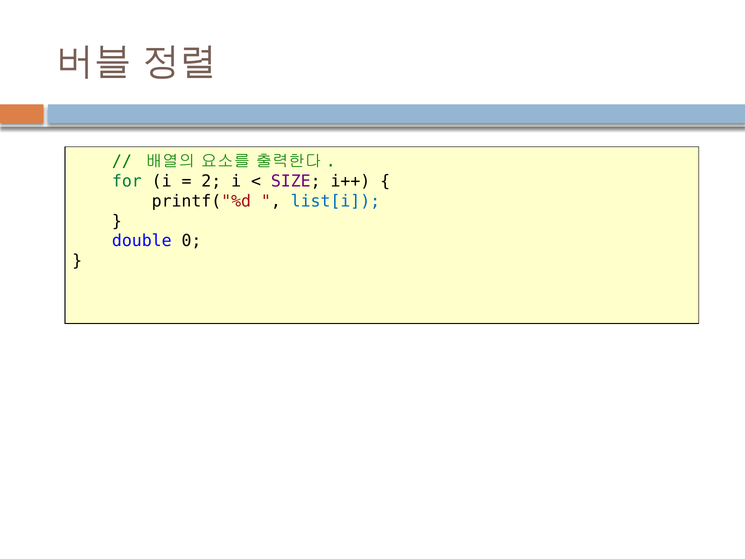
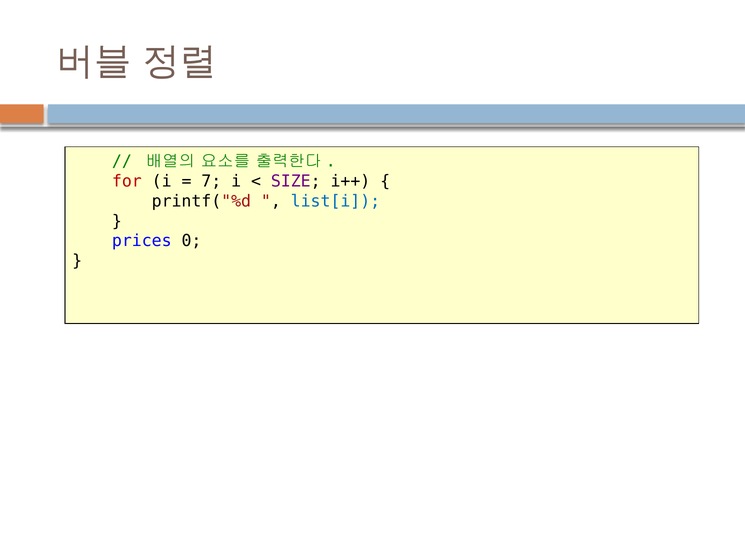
for colour: green -> red
2: 2 -> 7
double: double -> prices
